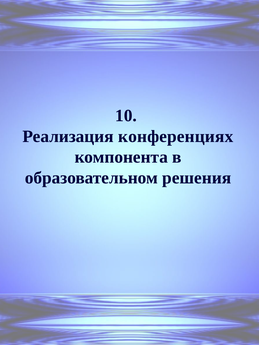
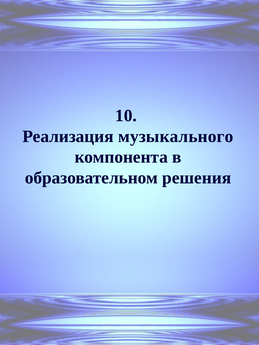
конференциях: конференциях -> музыкального
